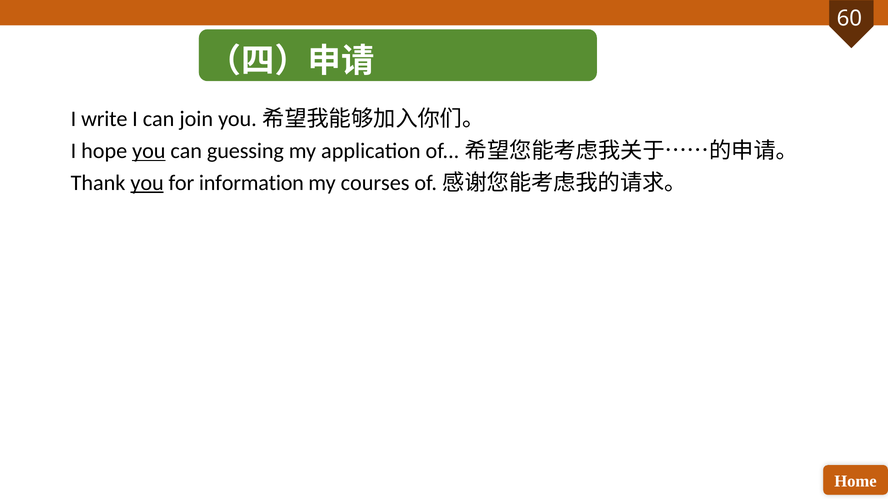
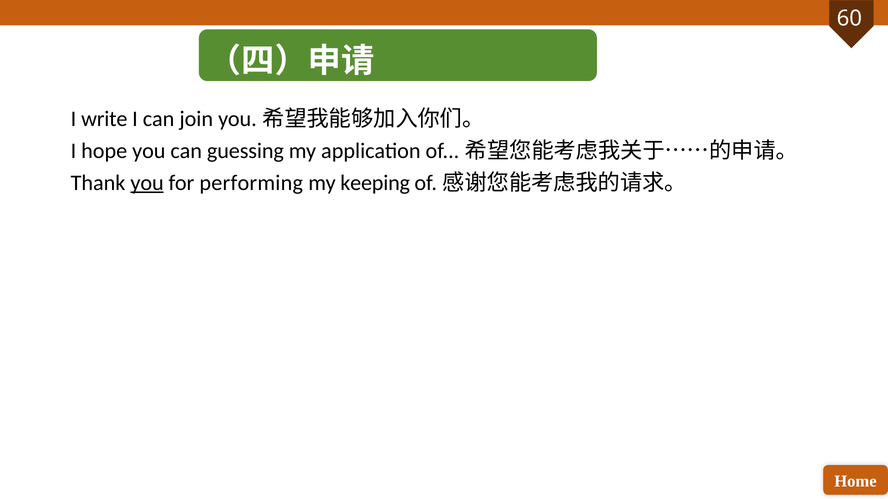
you at (149, 151) underline: present -> none
information: information -> performing
courses: courses -> keeping
